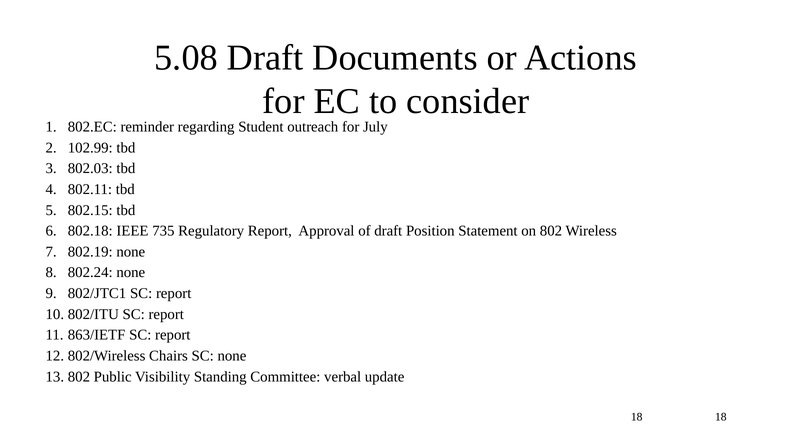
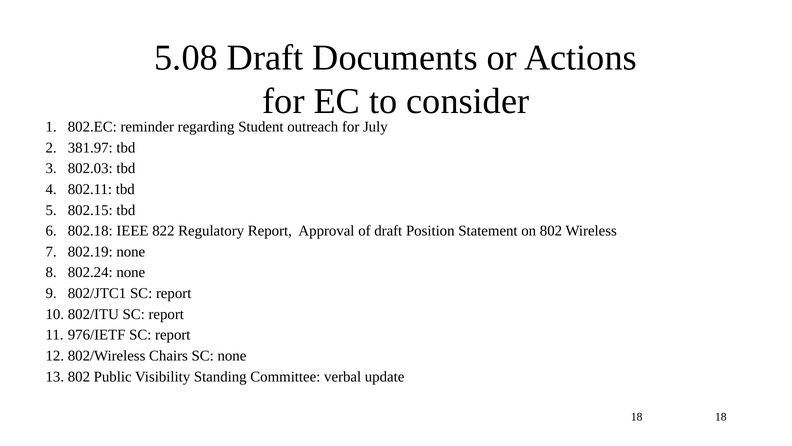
102.99: 102.99 -> 381.97
735: 735 -> 822
863/IETF: 863/IETF -> 976/IETF
